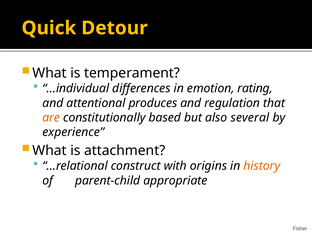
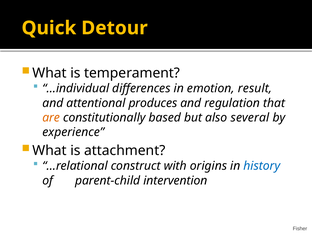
rating: rating -> result
history colour: orange -> blue
appropriate: appropriate -> intervention
